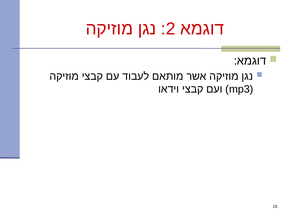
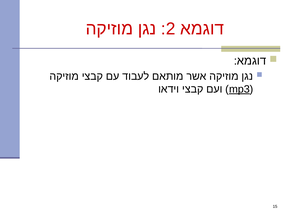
mp3 underline: none -> present
